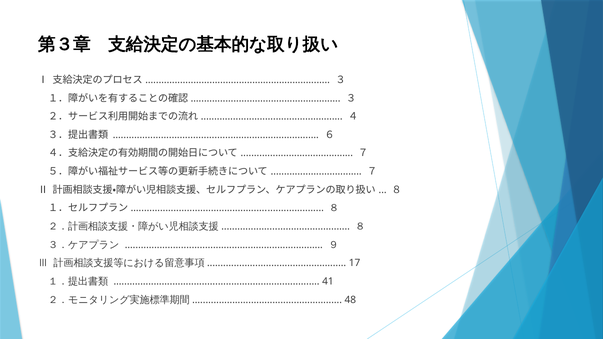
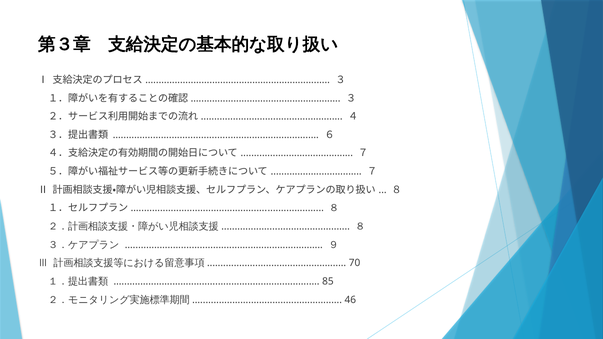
17: 17 -> 70
41: 41 -> 85
48: 48 -> 46
